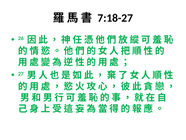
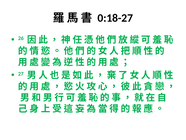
7:18-27: 7:18-27 -> 0:18-27
